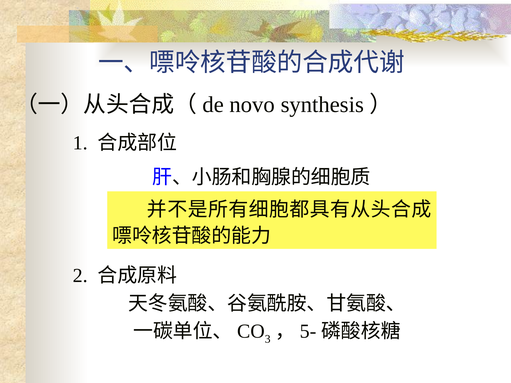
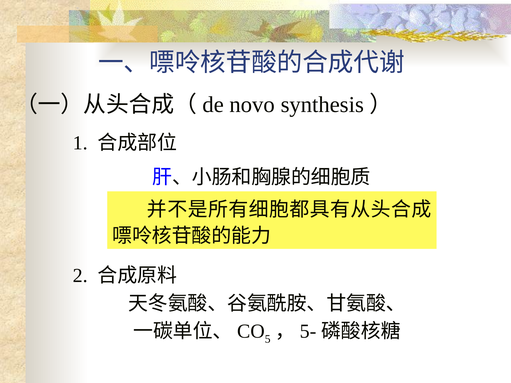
3: 3 -> 5
